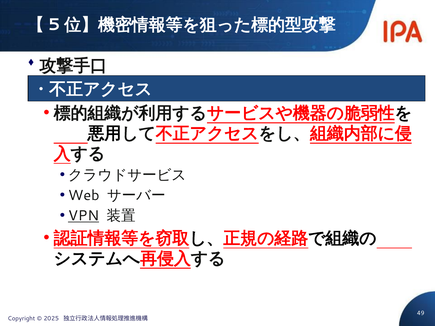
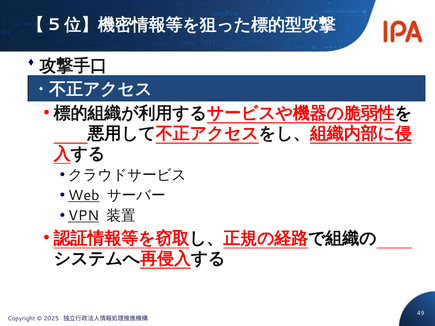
Web underline: none -> present
